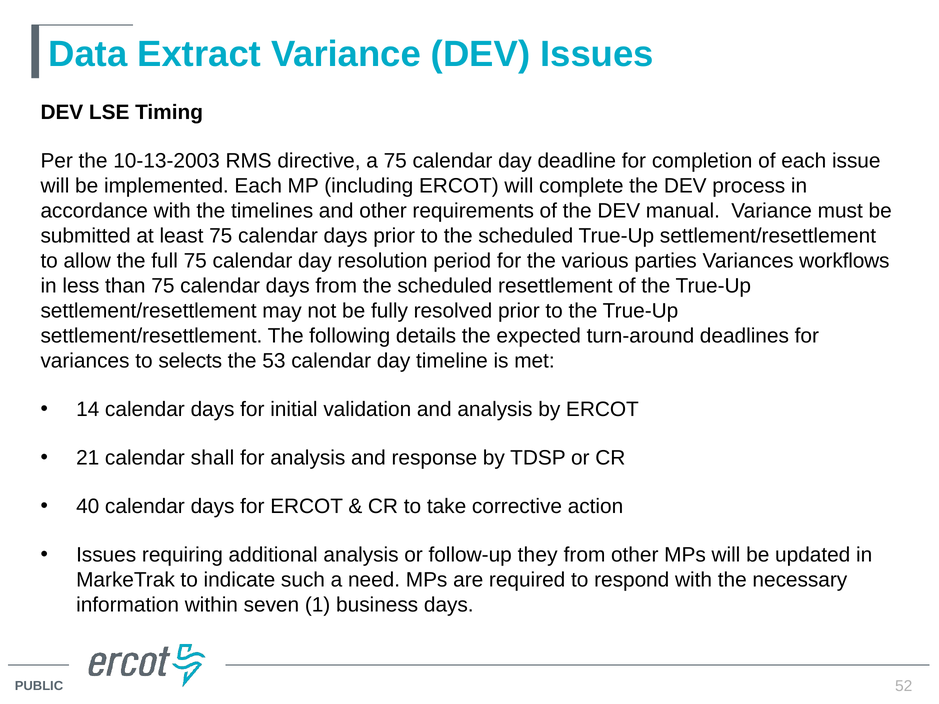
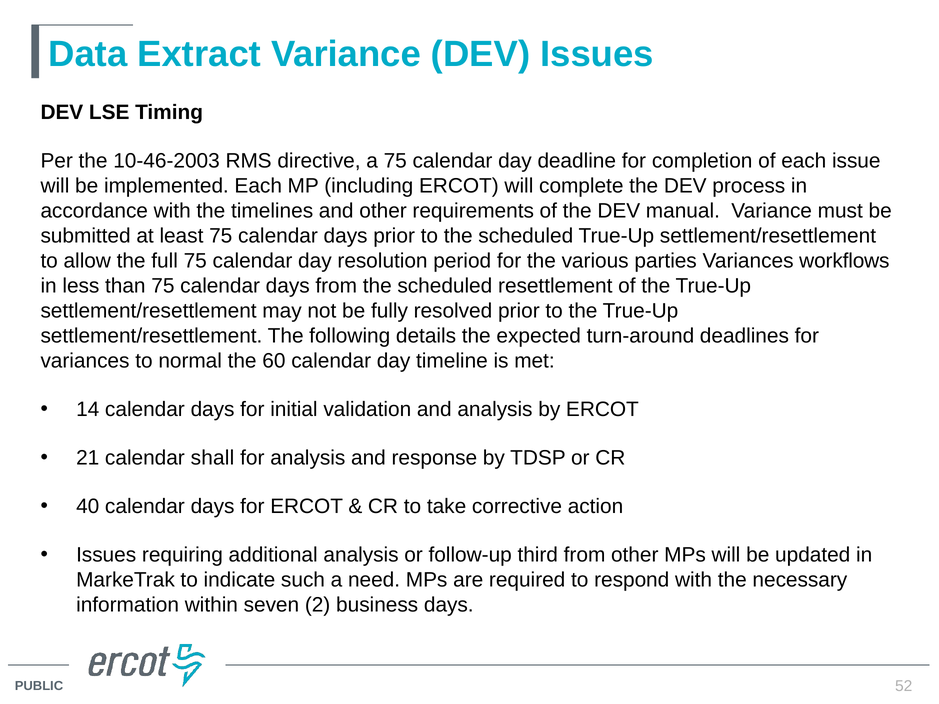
10-13-2003: 10-13-2003 -> 10-46-2003
selects: selects -> normal
53: 53 -> 60
they: they -> third
1: 1 -> 2
